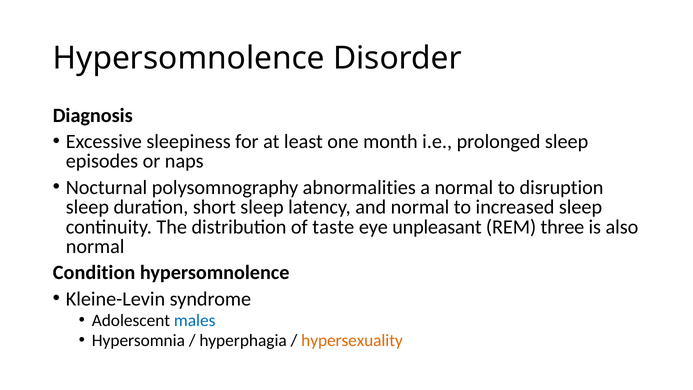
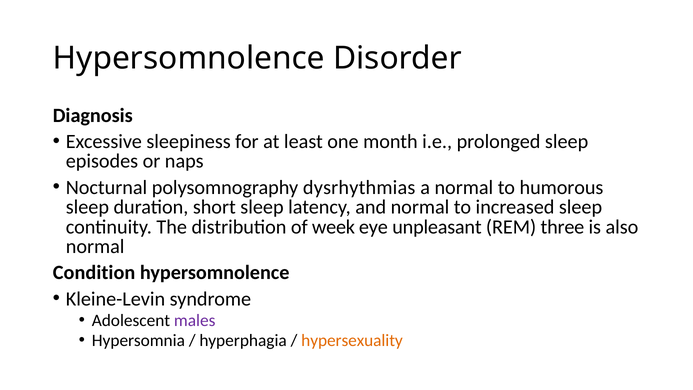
abnormalities: abnormalities -> dysrhythmias
disruption: disruption -> humorous
taste: taste -> week
males colour: blue -> purple
